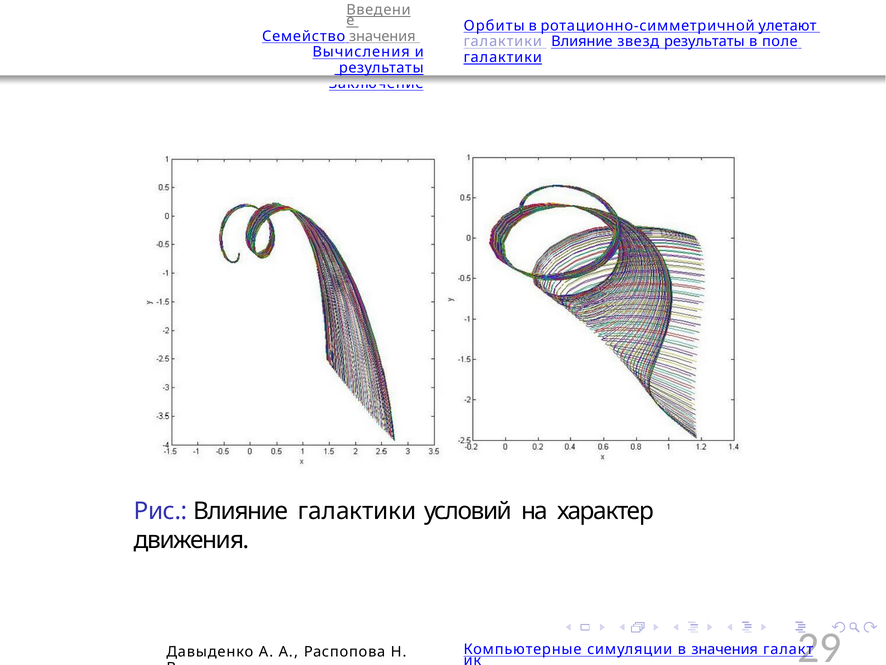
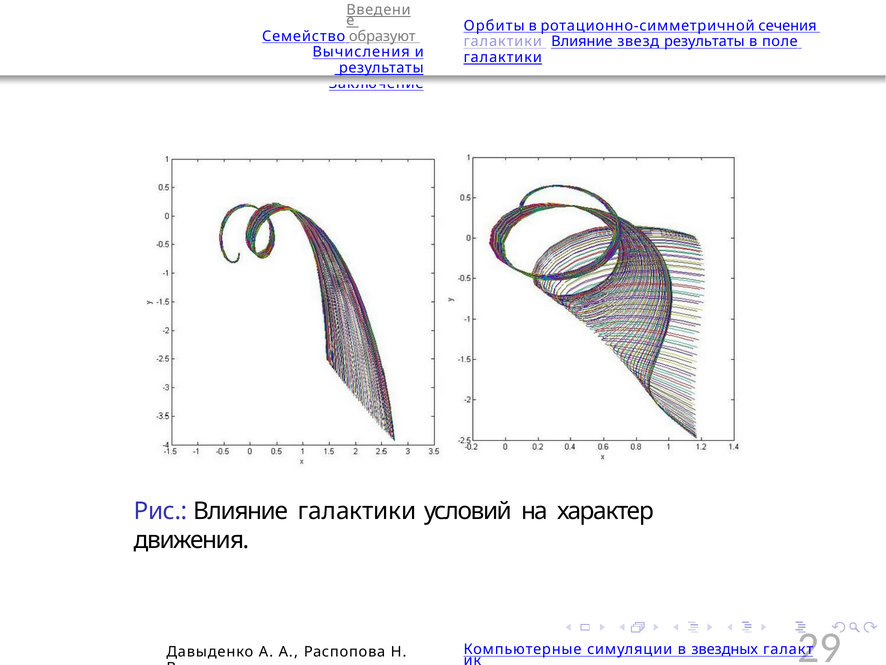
улетают: улетают -> сечения
Семейство значения: значения -> образуют
в значения: значения -> звездных
